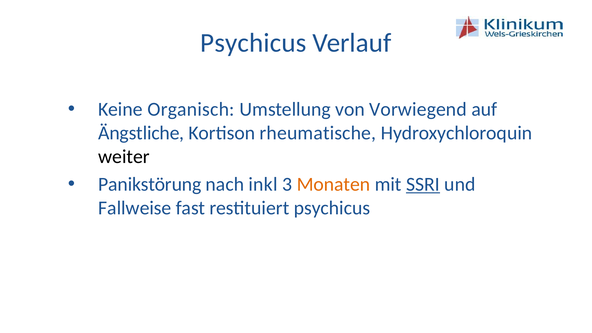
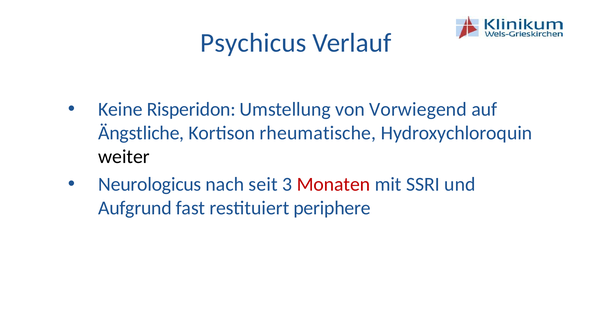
Organisch: Organisch -> Risperidon
Panikstörung: Panikstörung -> Neurologicus
inkl: inkl -> seit
Monaten colour: orange -> red
SSRI underline: present -> none
Fallweise: Fallweise -> Aufgrund
restituiert psychicus: psychicus -> periphere
